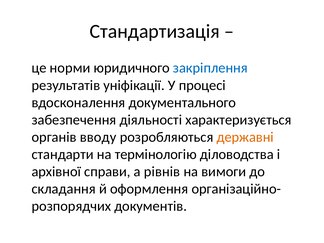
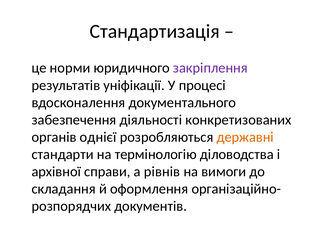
закріплення colour: blue -> purple
характеризується: характеризується -> конкретизованих
вводу: вводу -> однієї
